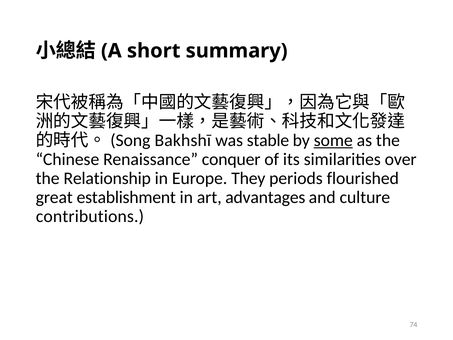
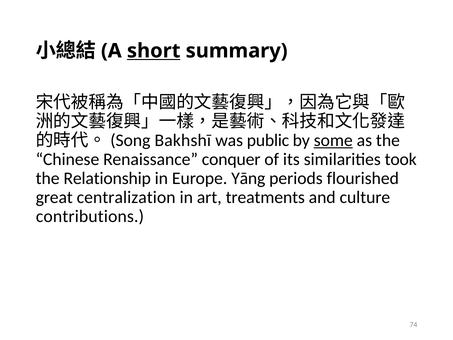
short underline: none -> present
stable: stable -> public
over: over -> took
They: They -> Yāng
establishment: establishment -> centralization
advantages: advantages -> treatments
